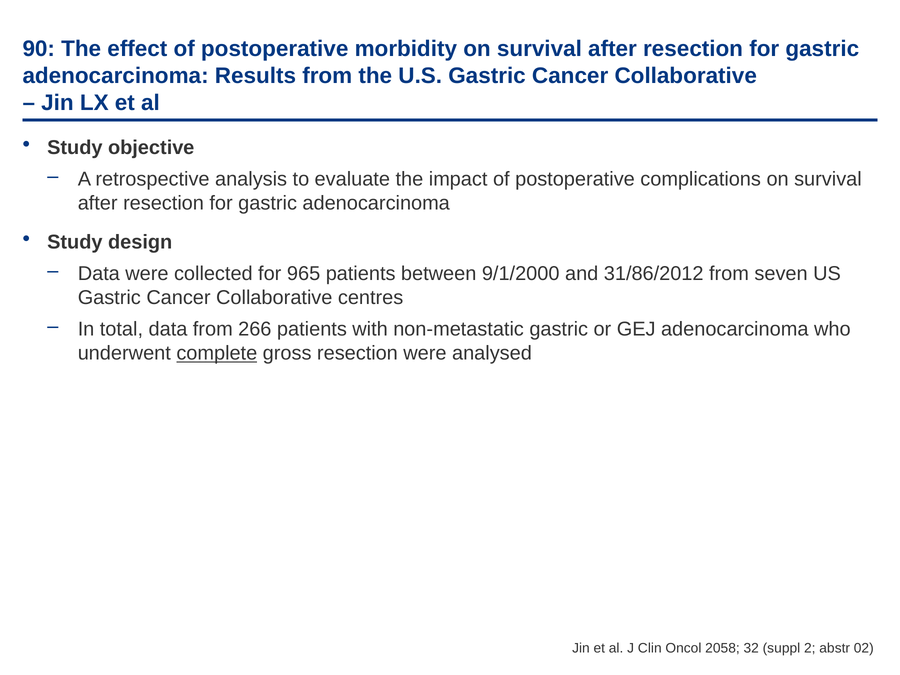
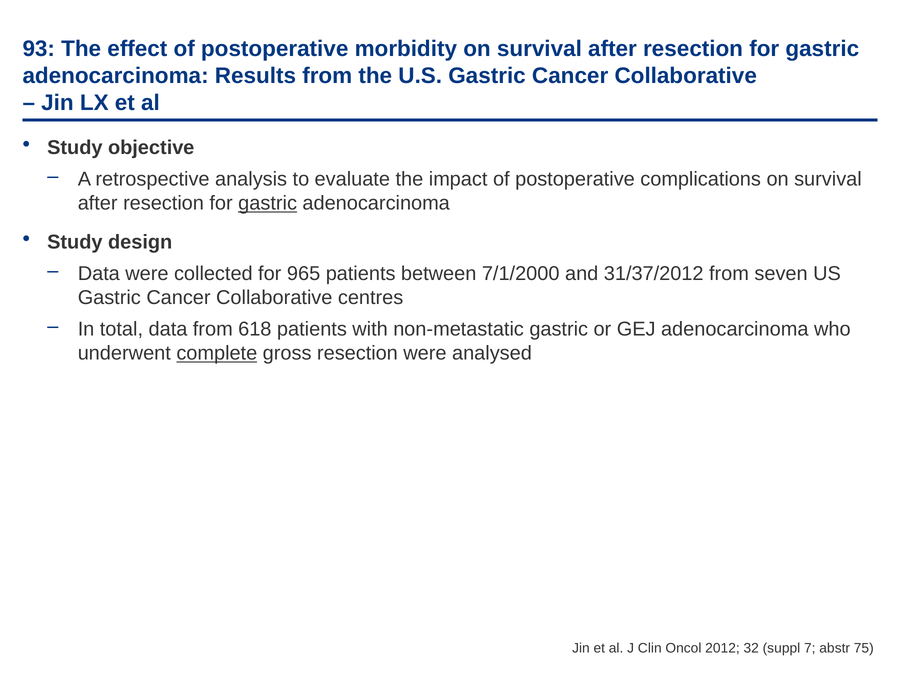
90: 90 -> 93
gastric at (268, 203) underline: none -> present
9/1/2000: 9/1/2000 -> 7/1/2000
31/86/2012: 31/86/2012 -> 31/37/2012
266: 266 -> 618
2058: 2058 -> 2012
2: 2 -> 7
02: 02 -> 75
